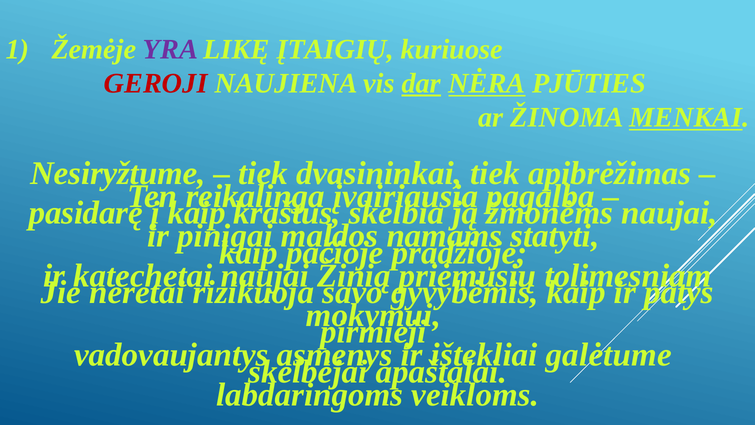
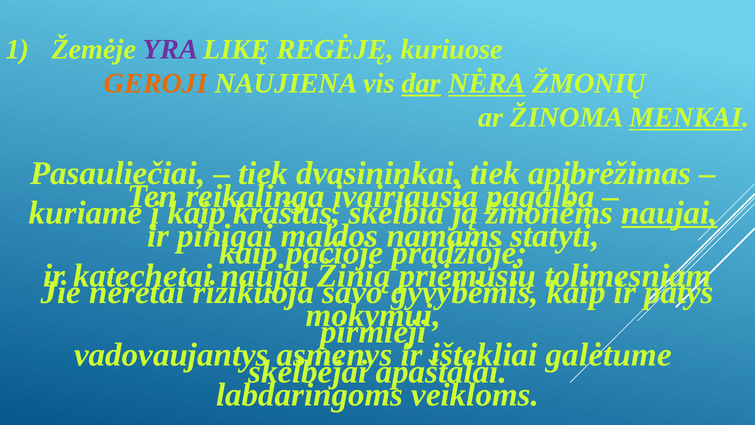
ĮTAIGIŲ: ĮTAIGIŲ -> REGĖJĘ
GEROJI colour: red -> orange
PJŪTIES: PJŪTIES -> ŽMONIŲ
Nesiryžtume: Nesiryžtume -> Pasauliečiai
pasidarę: pasidarę -> kuriame
naujai at (669, 213) underline: none -> present
